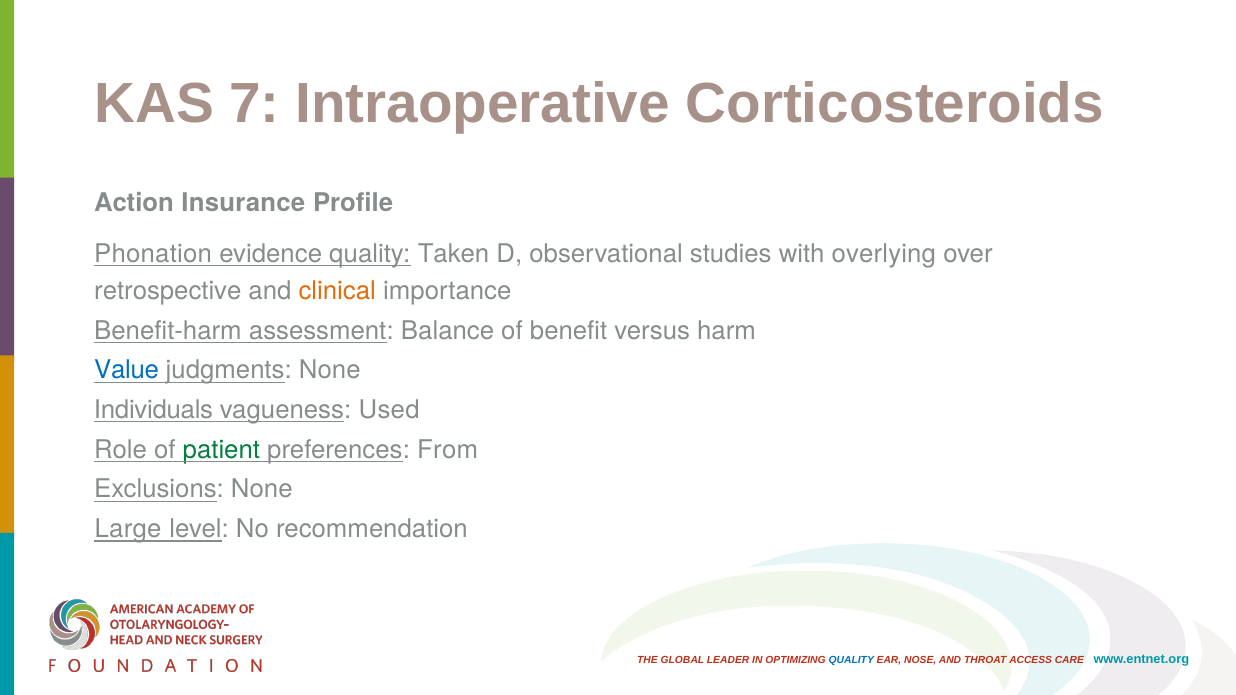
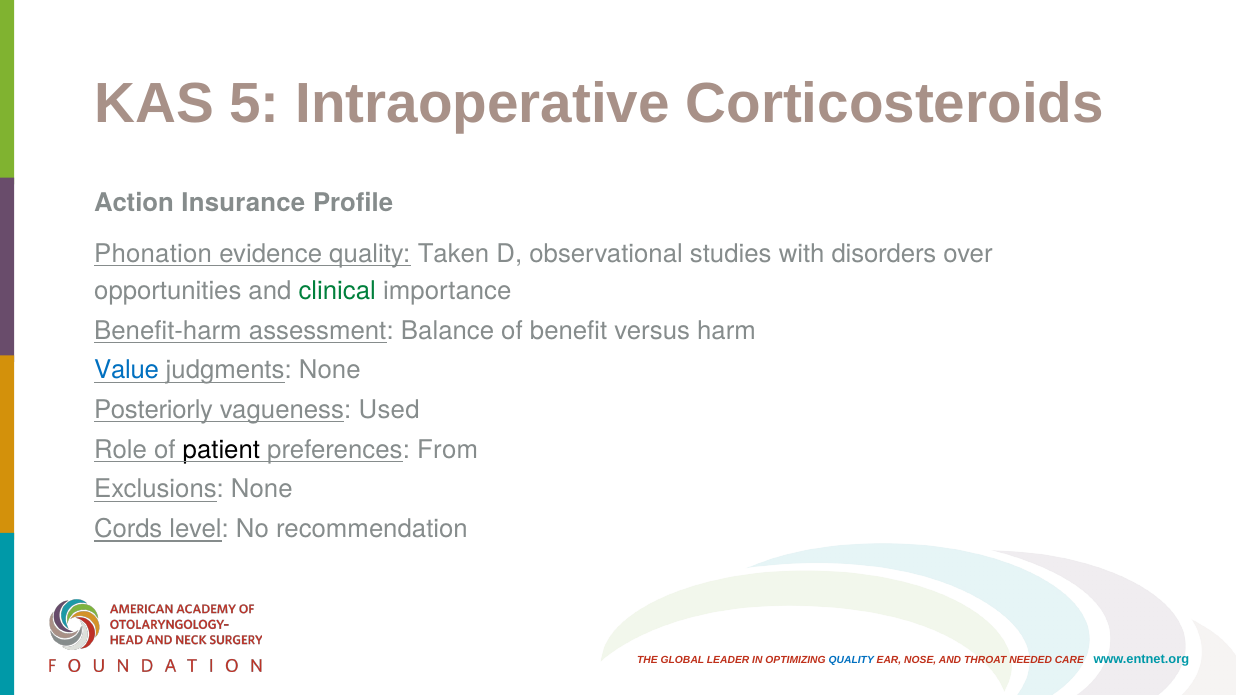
7: 7 -> 5
overlying: overlying -> disorders
retrospective: retrospective -> opportunities
clinical colour: orange -> green
Individuals: Individuals -> Posteriorly
patient colour: green -> black
Large: Large -> Cords
ACCESS: ACCESS -> NEEDED
